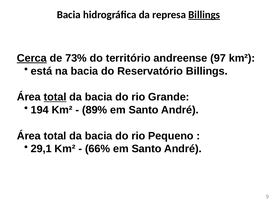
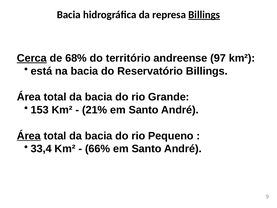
73%: 73% -> 68%
total at (55, 97) underline: present -> none
194: 194 -> 153
89%: 89% -> 21%
Área at (29, 136) underline: none -> present
29,1: 29,1 -> 33,4
